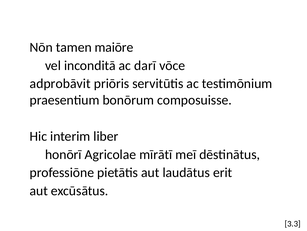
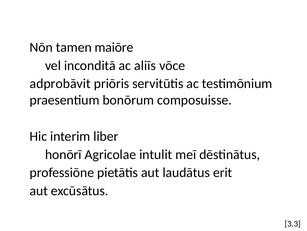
darī: darī -> aliīs
mīrātī: mīrātī -> intulit
